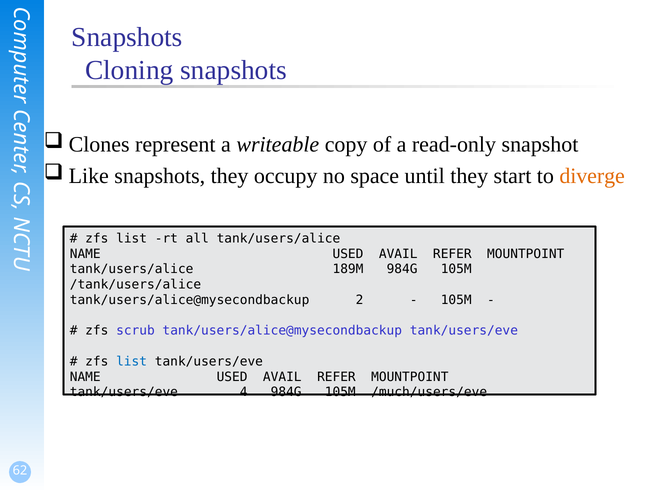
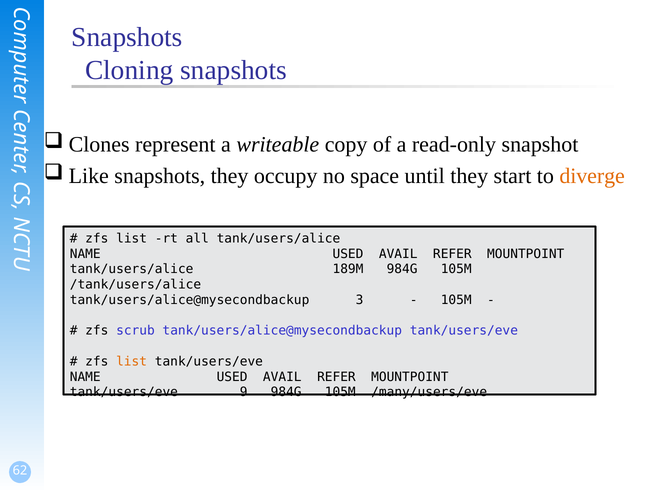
2: 2 -> 3
list at (132, 362) colour: blue -> orange
4: 4 -> 9
/much/users/eve: /much/users/eve -> /many/users/eve
